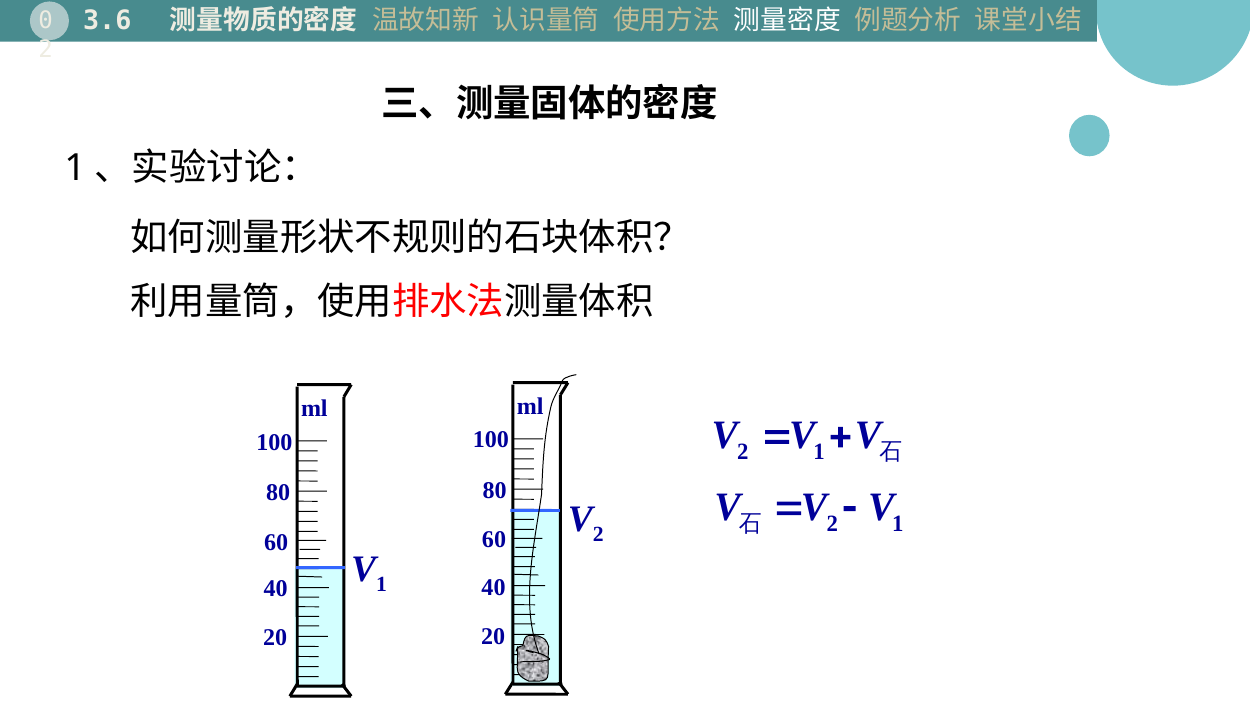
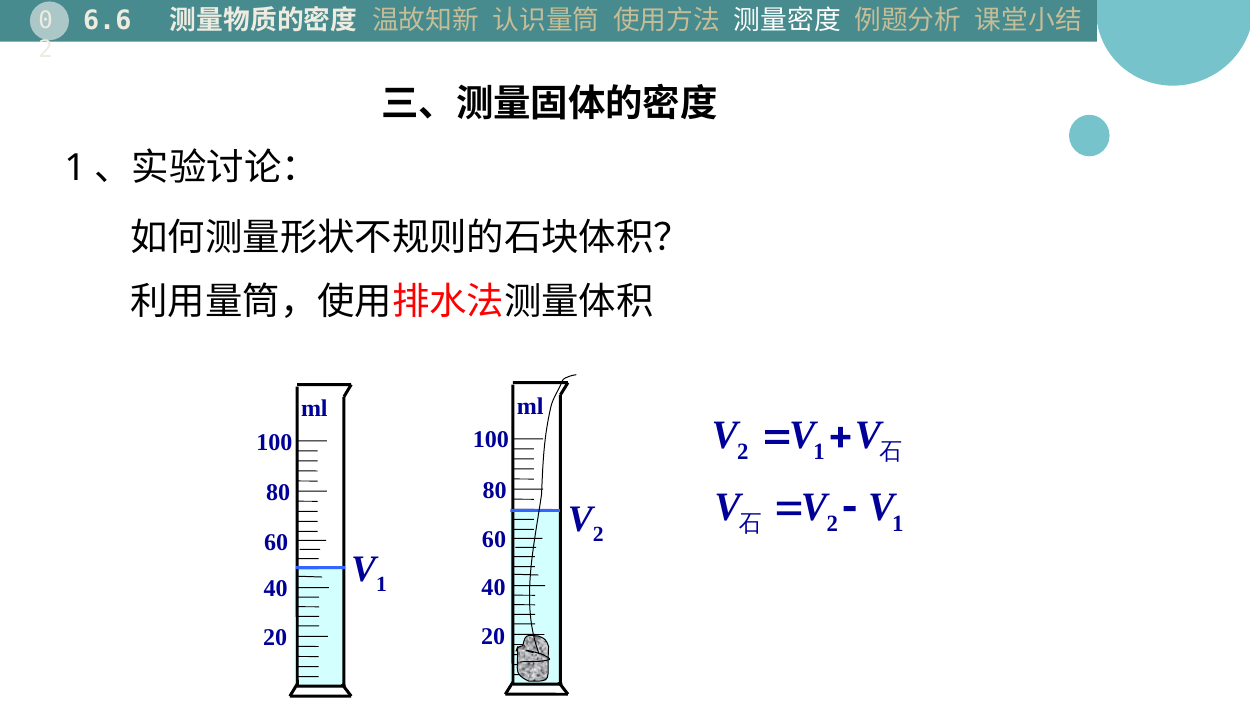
3.6: 3.6 -> 6.6
